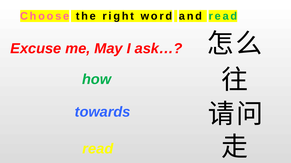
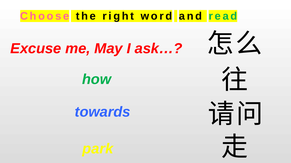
read at (98, 149): read -> park
